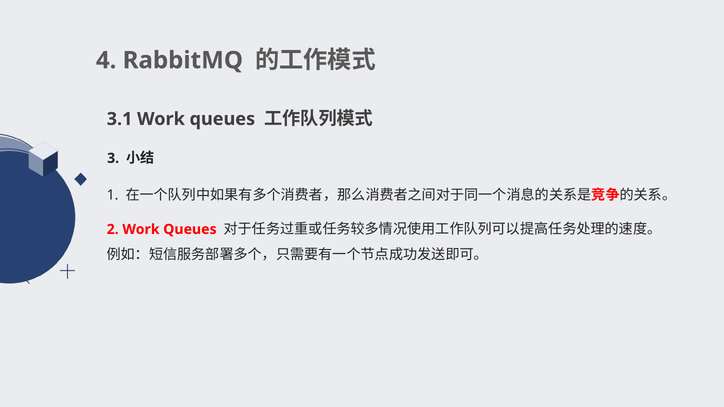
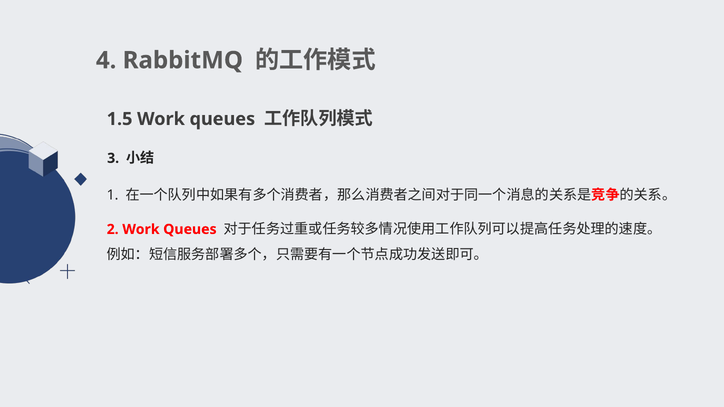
3.1: 3.1 -> 1.5
